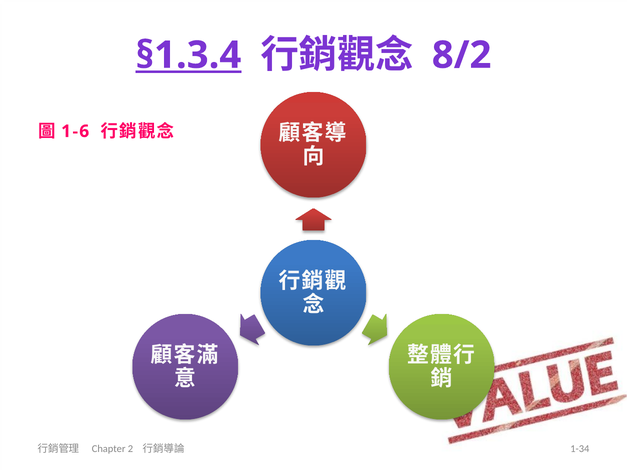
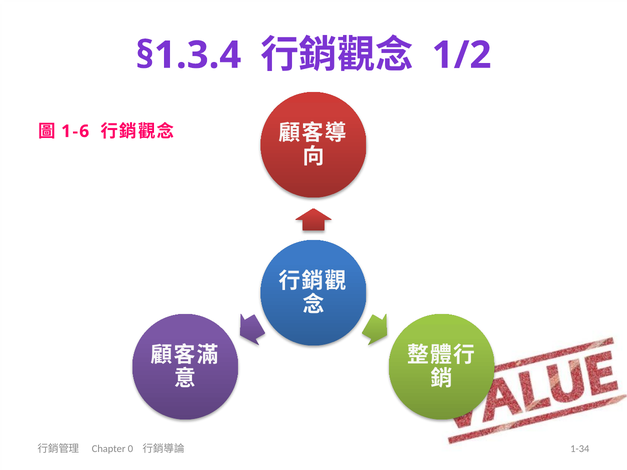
§1.3.4 underline: present -> none
8/2: 8/2 -> 1/2
2: 2 -> 0
